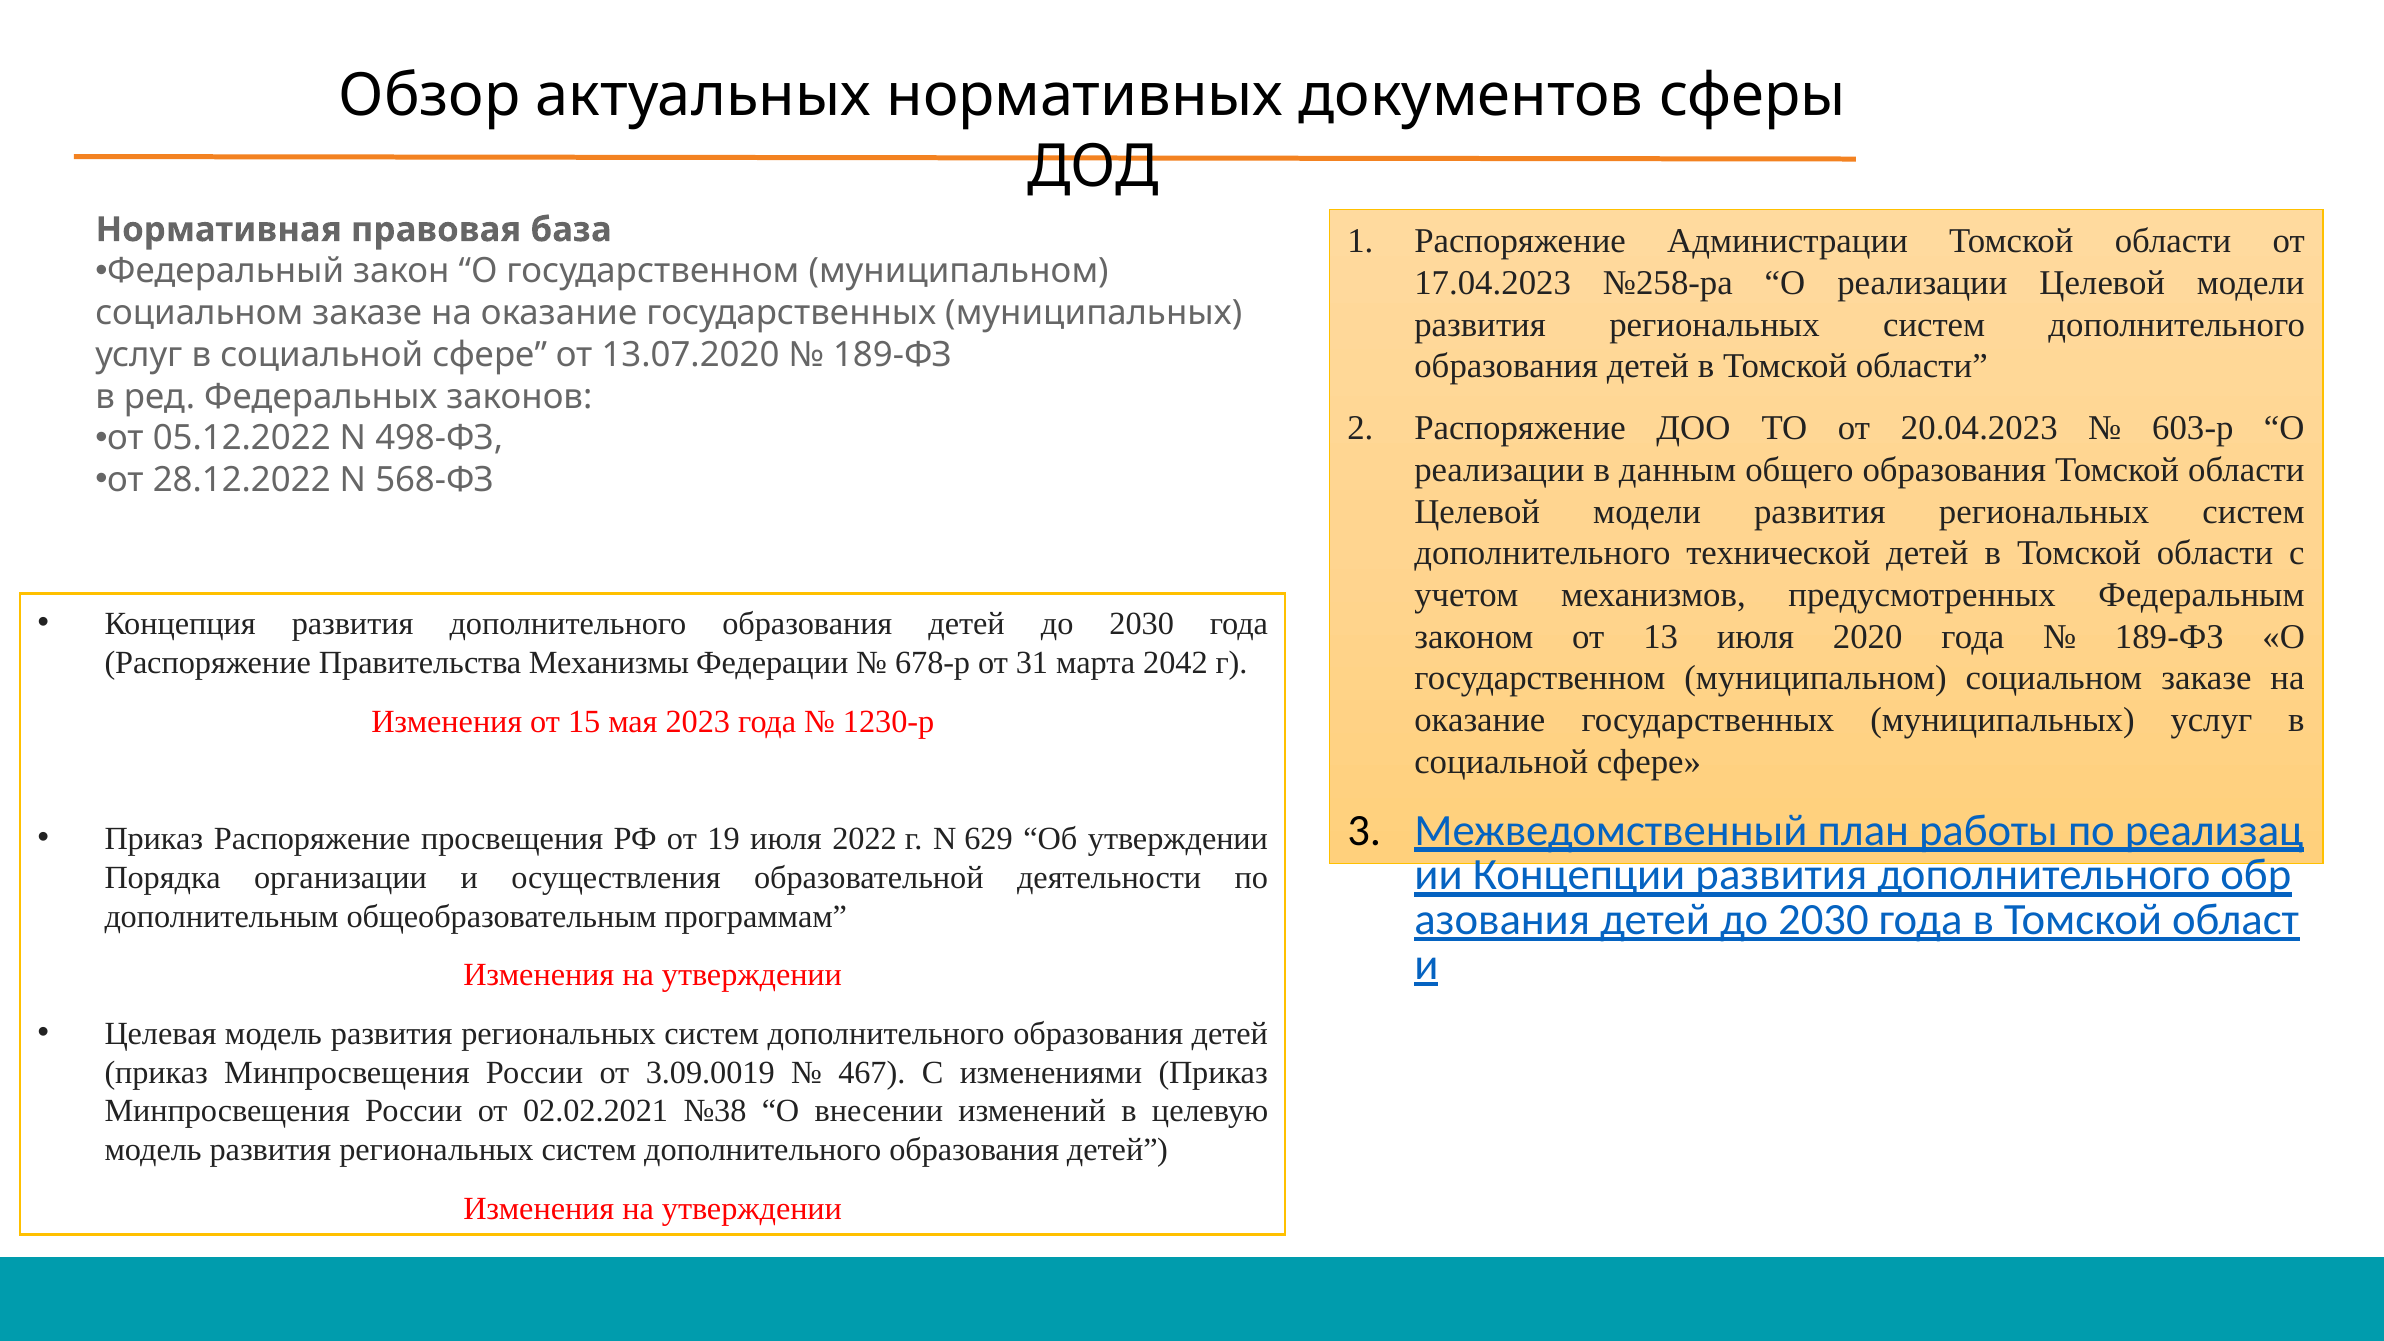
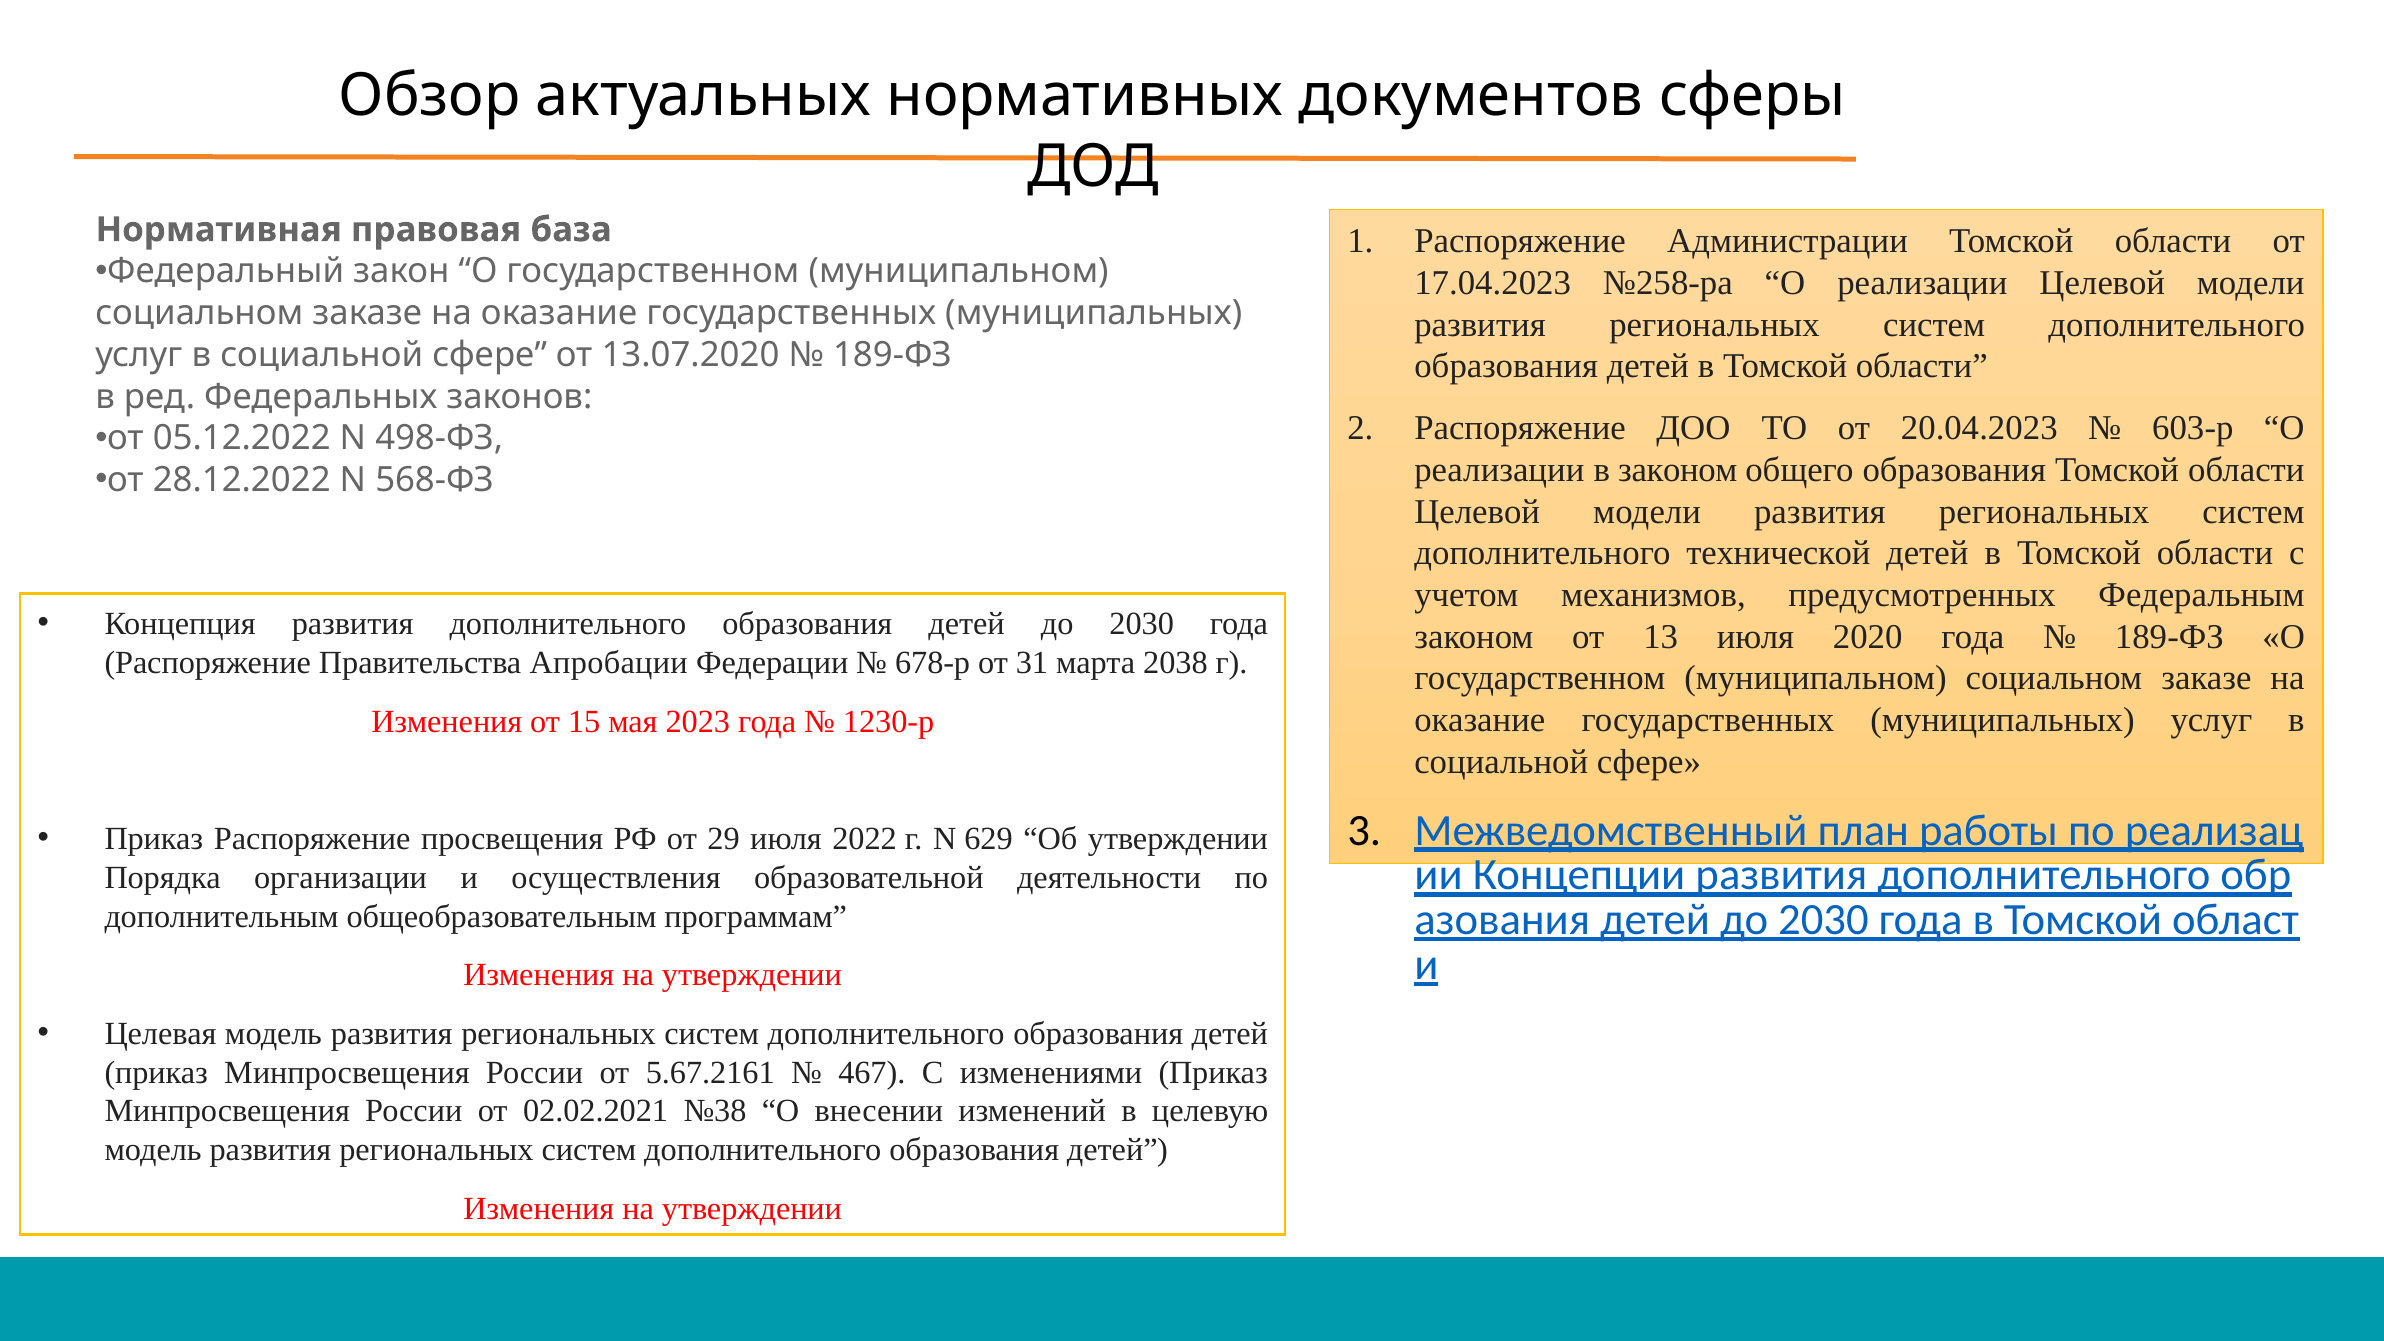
в данным: данным -> законом
Механизмы: Механизмы -> Апробации
2042: 2042 -> 2038
19: 19 -> 29
3.09.0019: 3.09.0019 -> 5.67.2161
